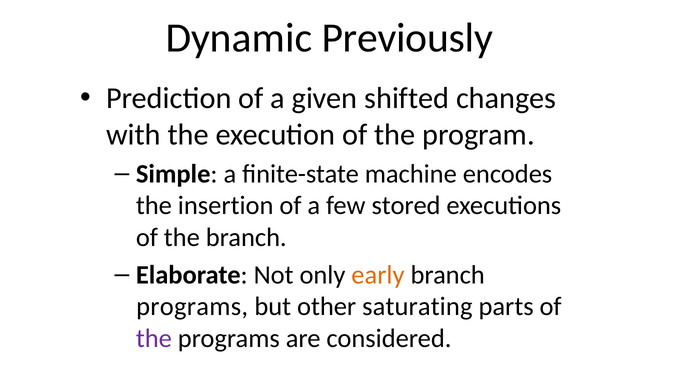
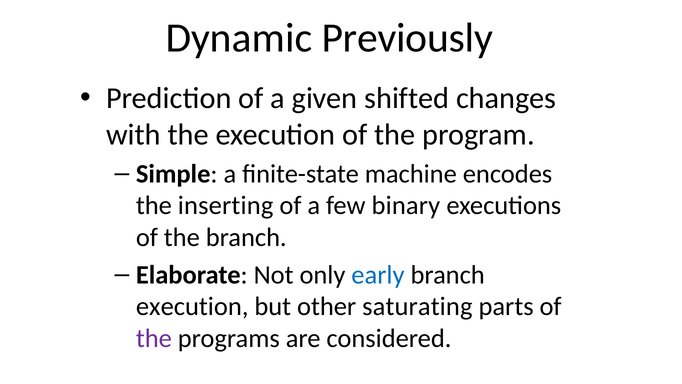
insertion: insertion -> inserting
stored: stored -> binary
early colour: orange -> blue
programs at (192, 306): programs -> execution
